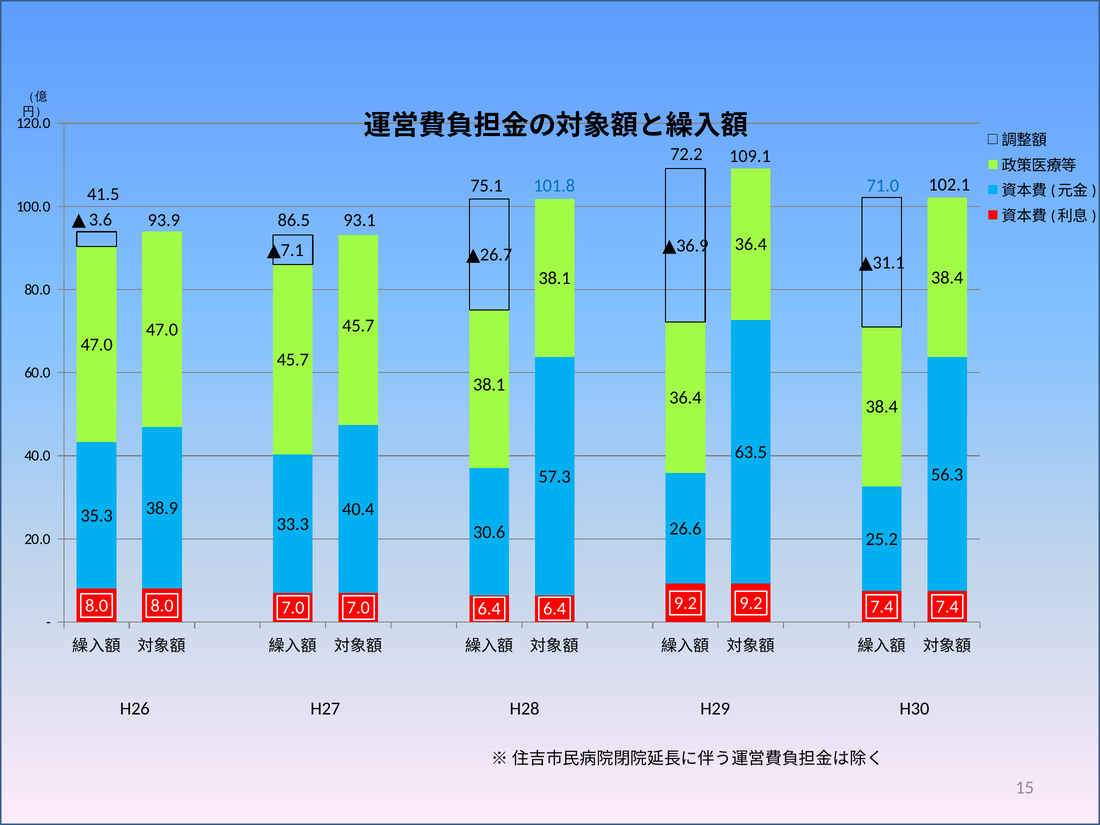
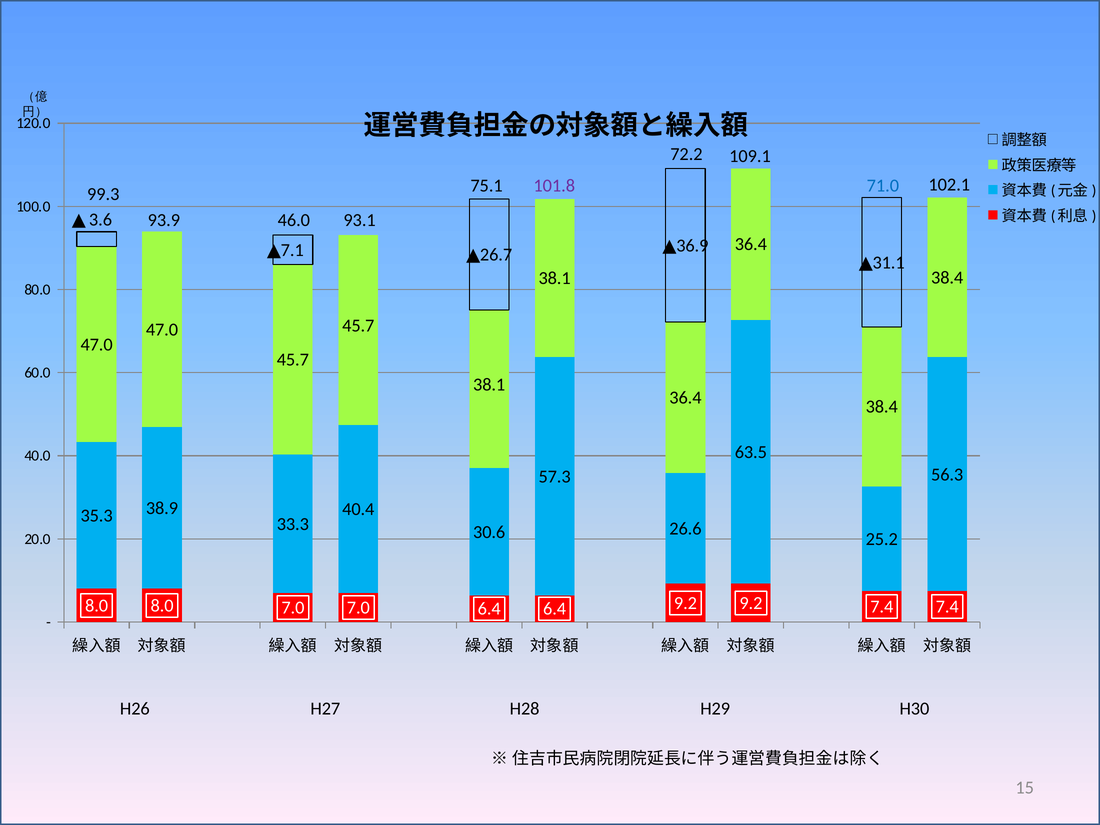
101.8 colour: blue -> purple
41.5: 41.5 -> 99.3
86.5: 86.5 -> 46.0
